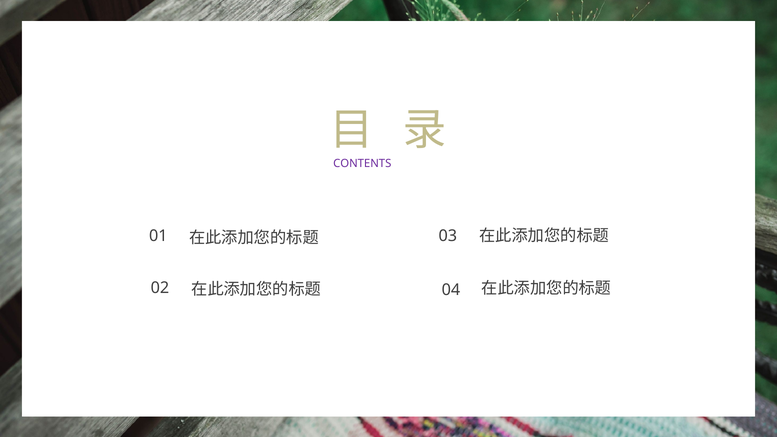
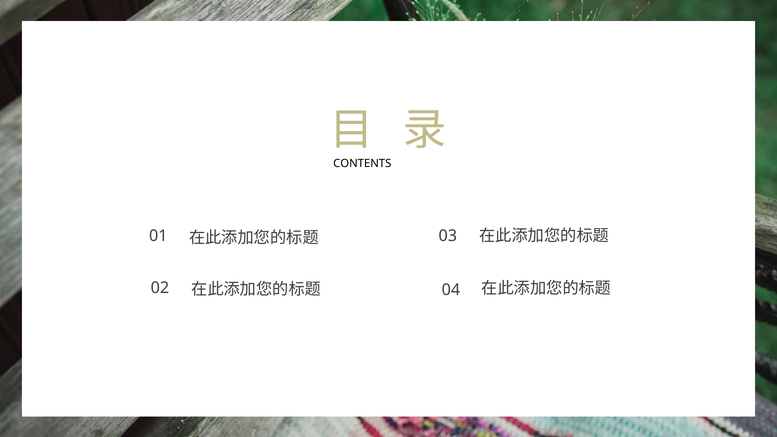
CONTENTS colour: purple -> black
